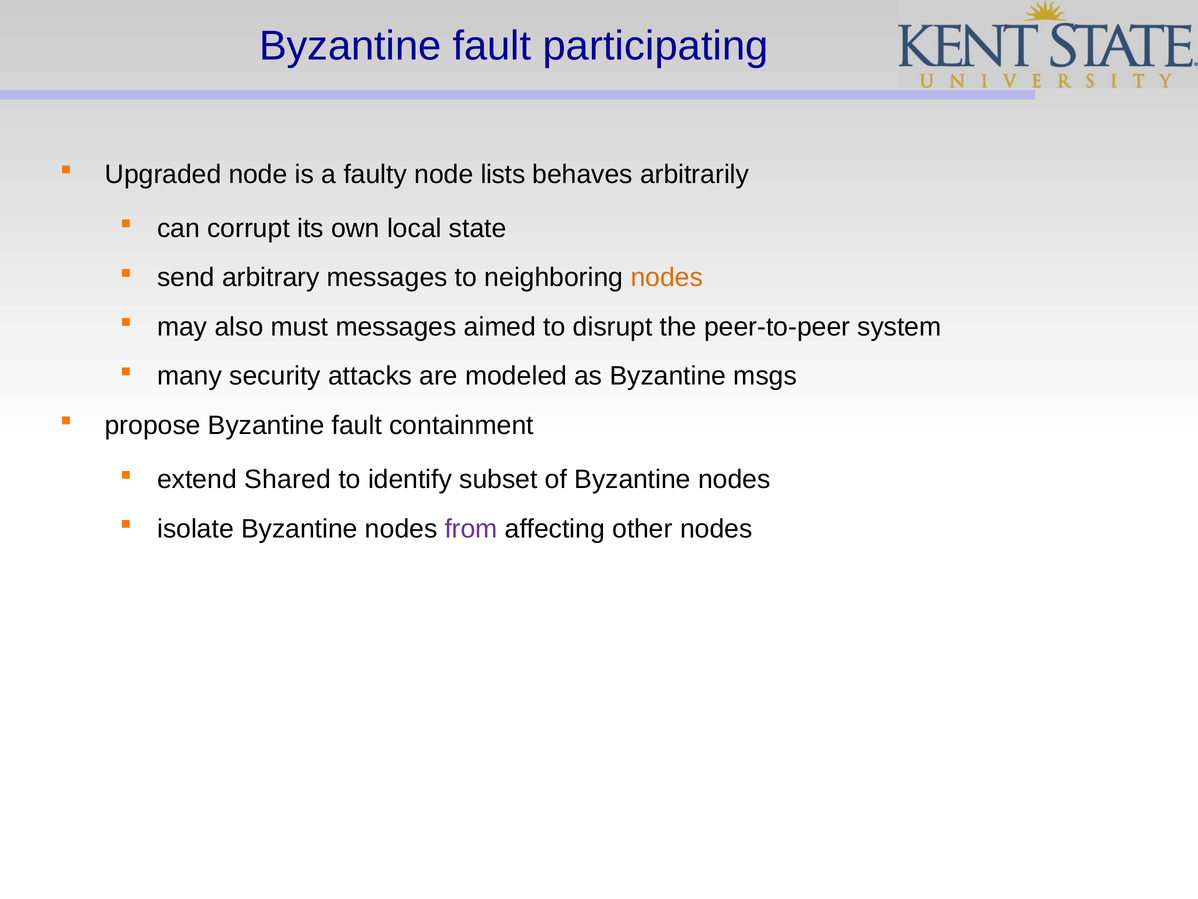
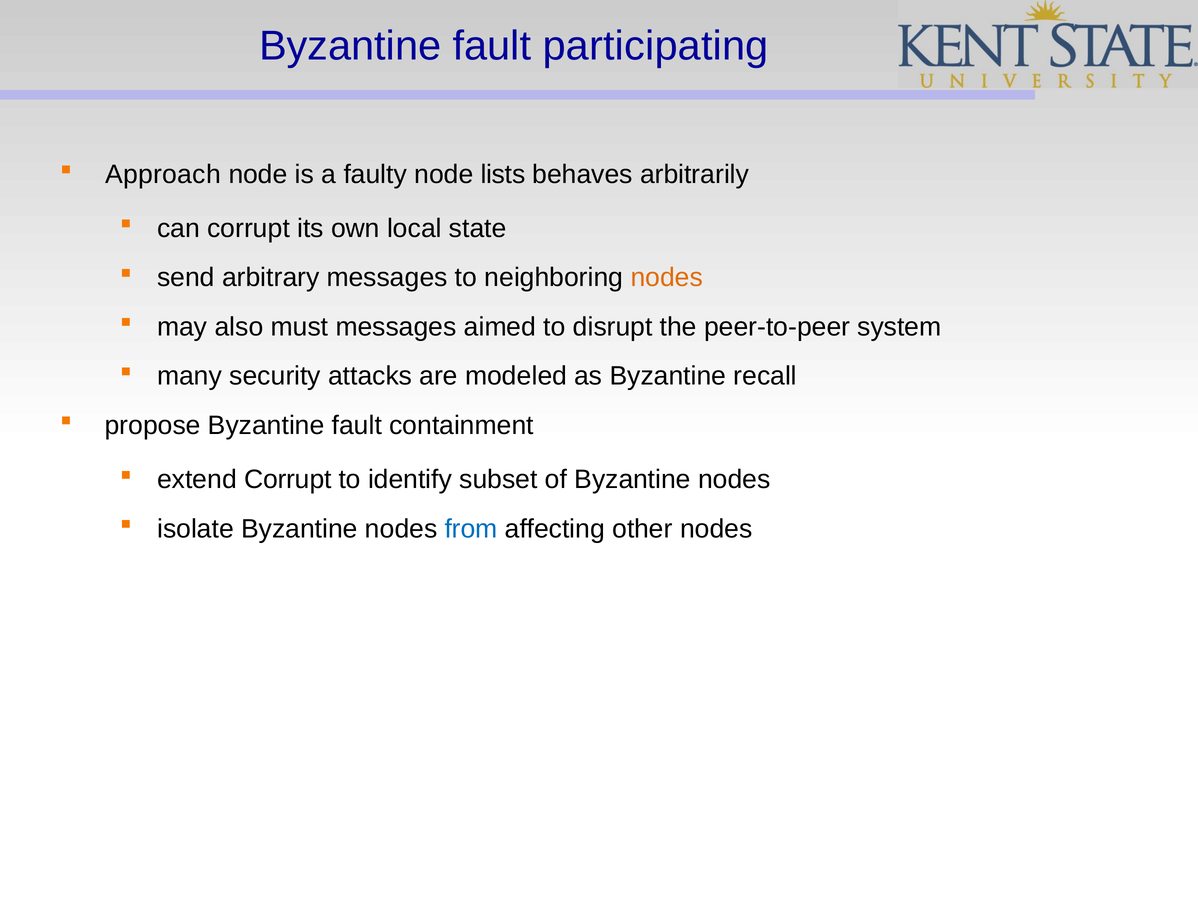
Upgraded: Upgraded -> Approach
msgs: msgs -> recall
extend Shared: Shared -> Corrupt
from colour: purple -> blue
